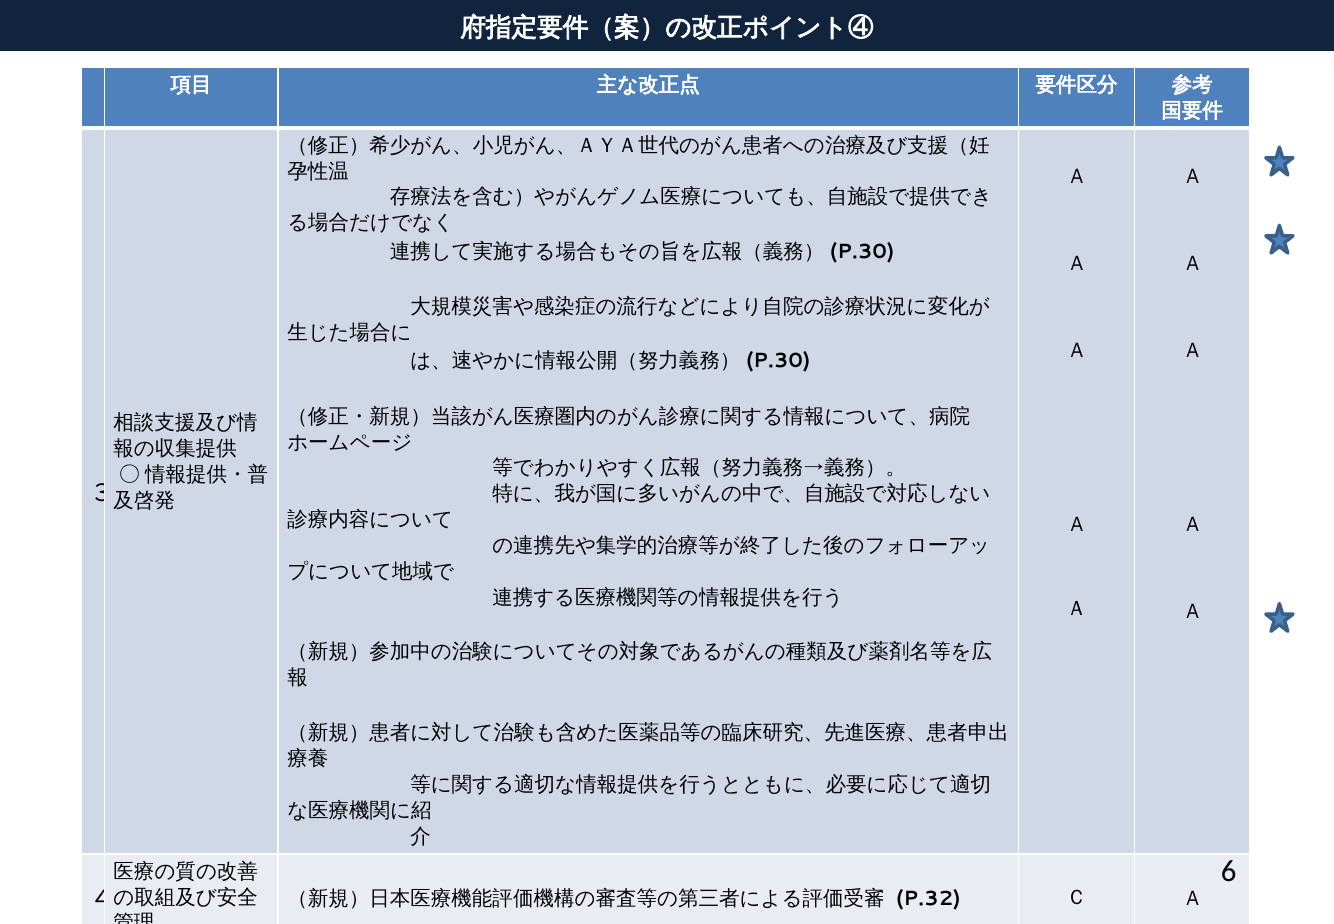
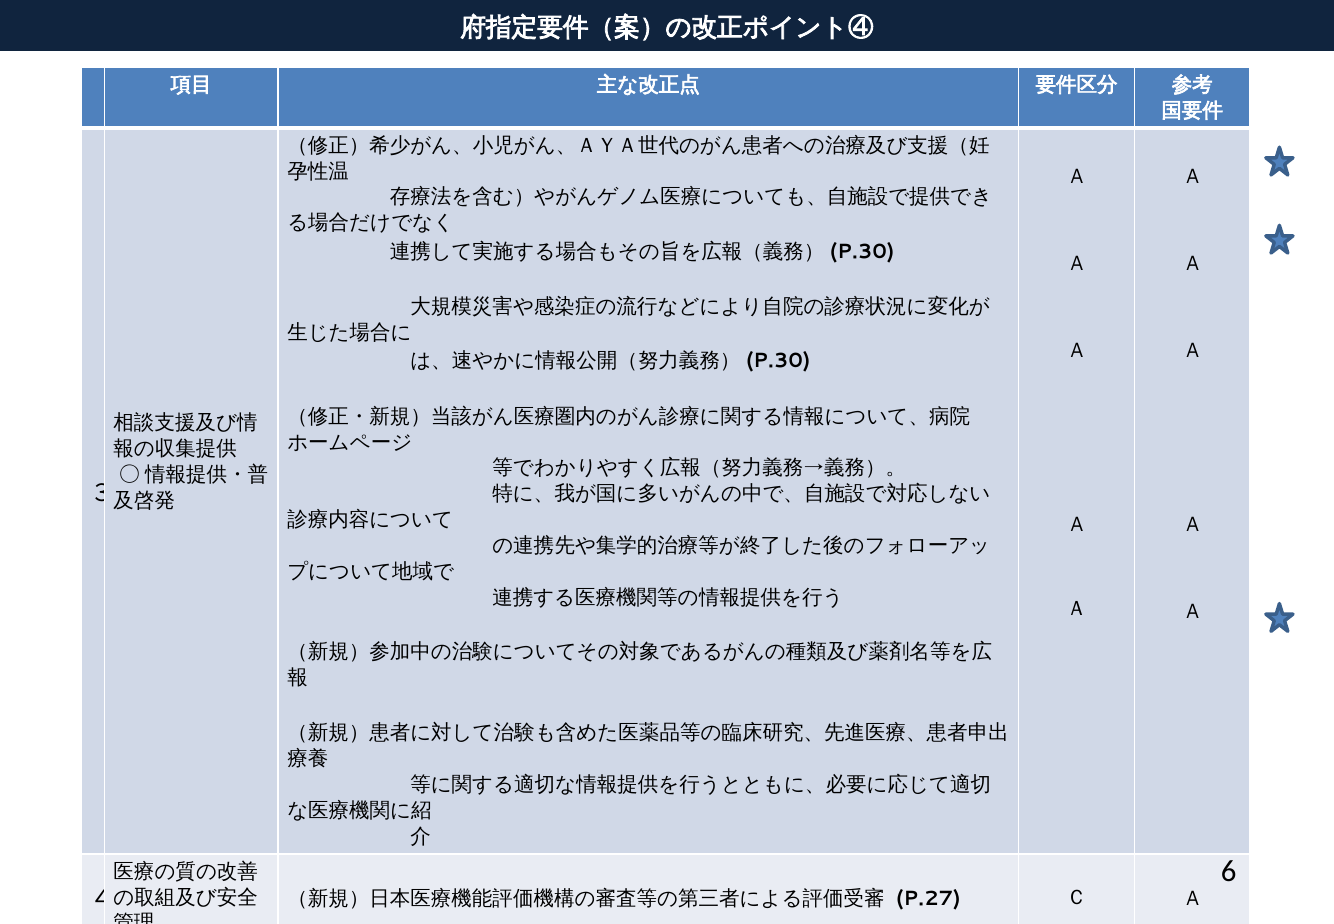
P.32: P.32 -> P.27
